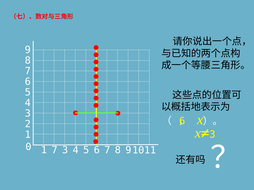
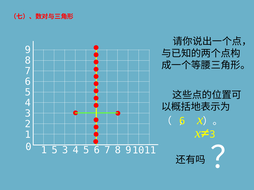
1 7: 7 -> 5
